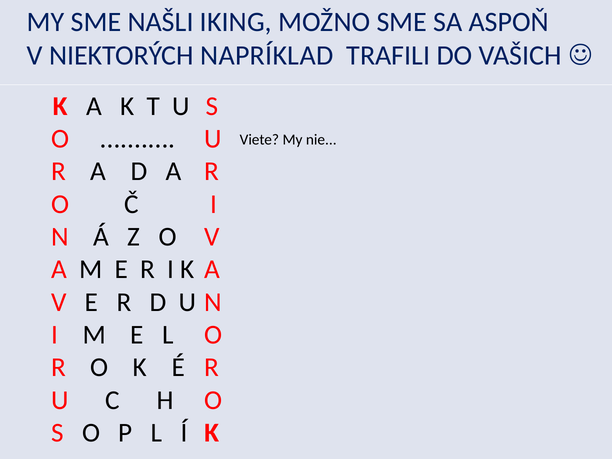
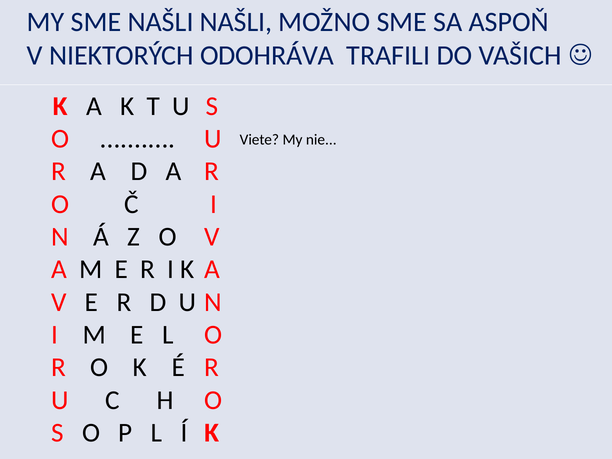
NAŠLI IKING: IKING -> NAŠLI
NAPRÍKLAD: NAPRÍKLAD -> ODOHRÁVA
